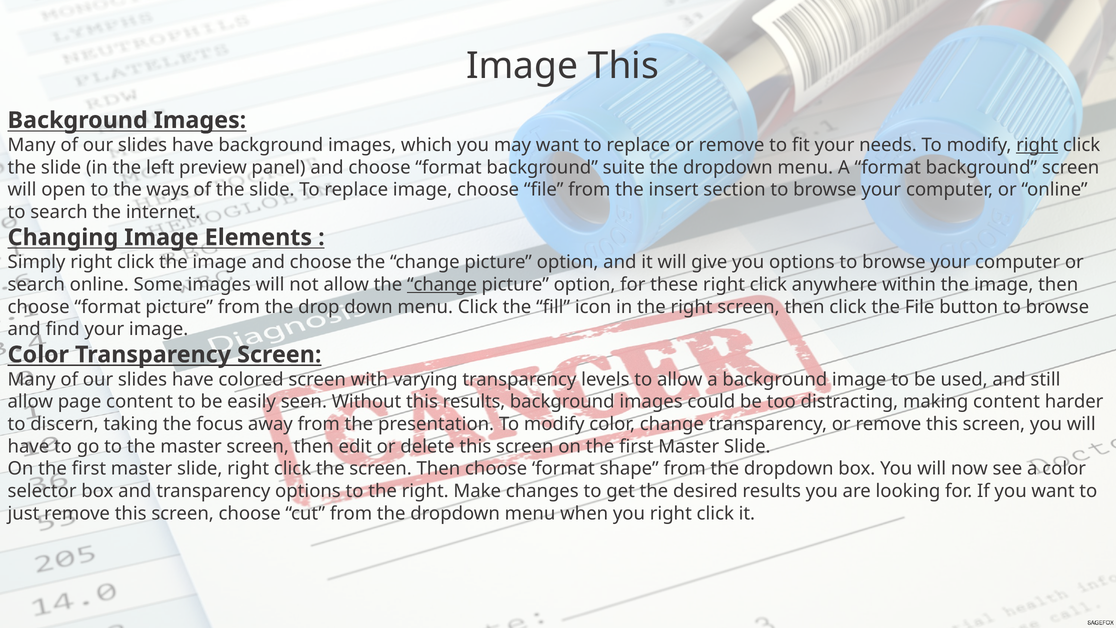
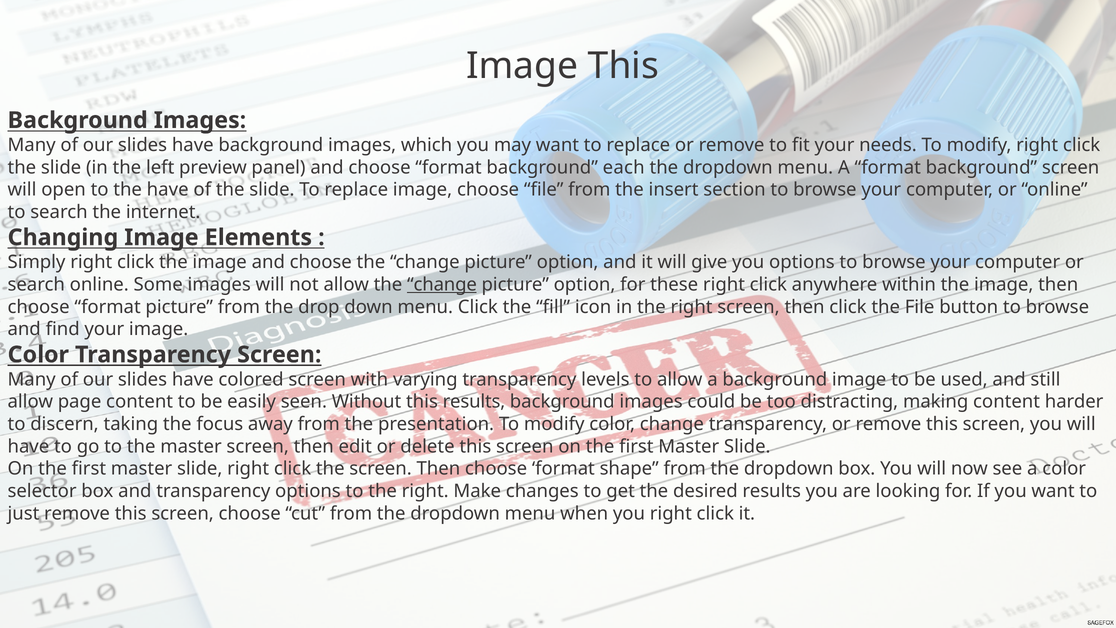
right at (1037, 145) underline: present -> none
suite: suite -> each
the ways: ways -> have
